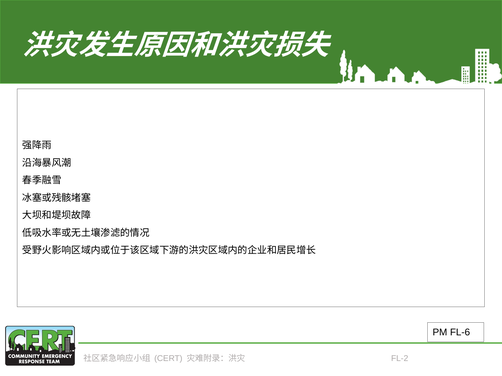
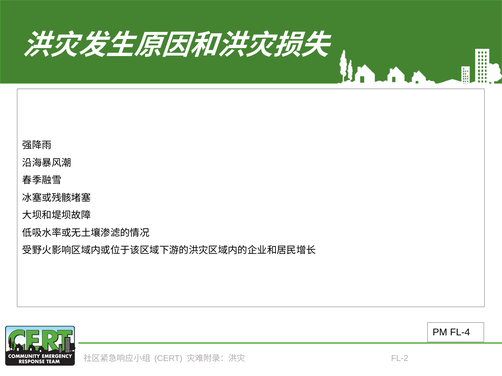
FL-6: FL-6 -> FL-4
